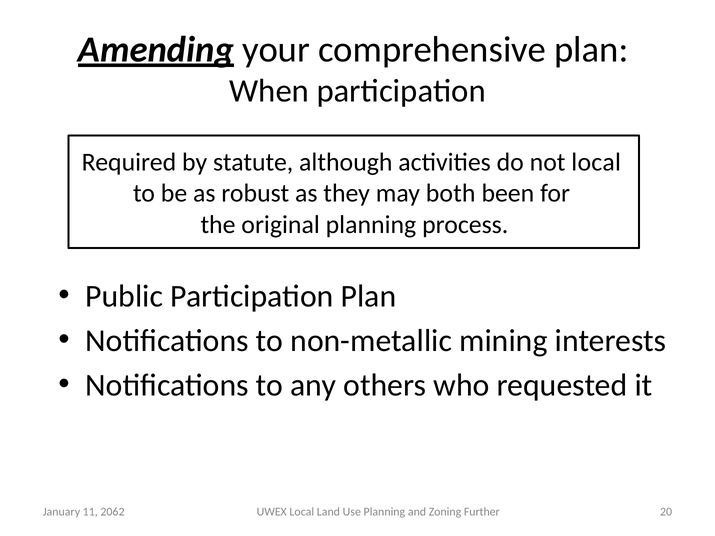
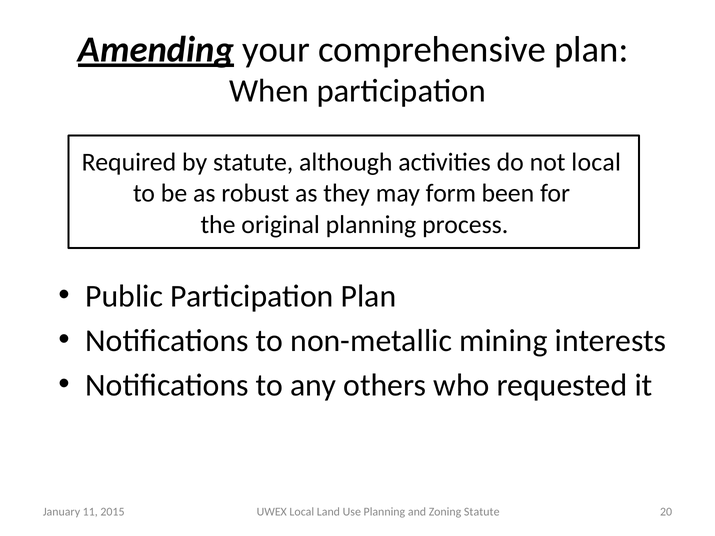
both: both -> form
2062: 2062 -> 2015
Zoning Further: Further -> Statute
